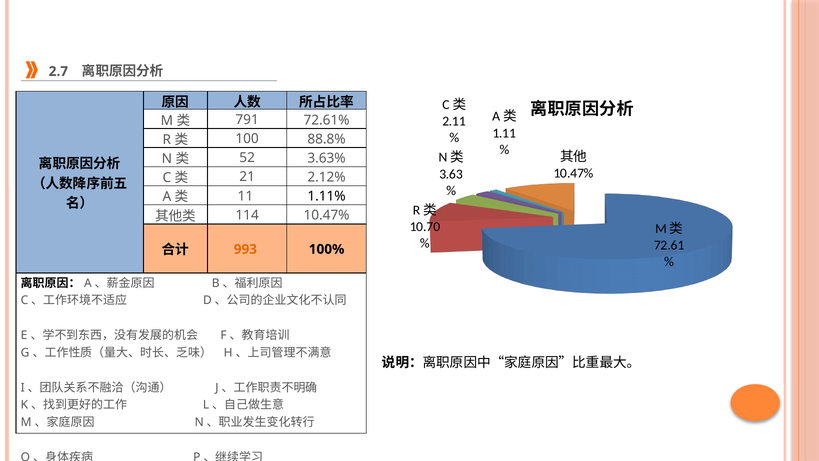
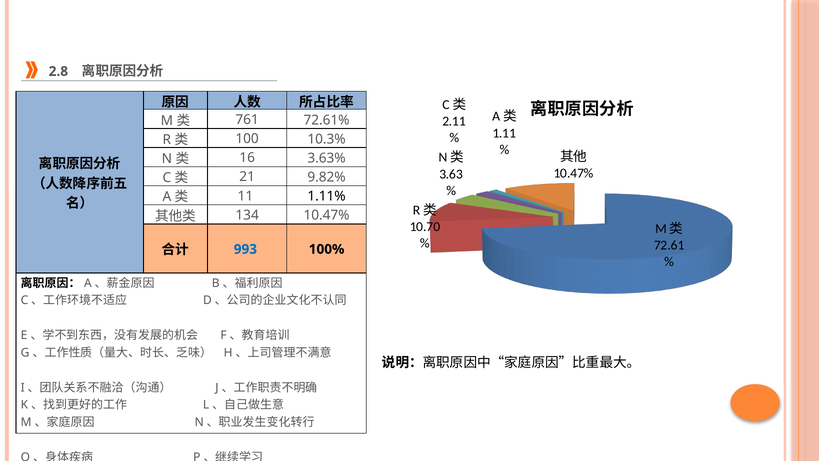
2.7: 2.7 -> 2.8
791: 791 -> 761
88.8%: 88.8% -> 10.3%
52: 52 -> 16
2.12%: 2.12% -> 9.82%
114: 114 -> 134
993 colour: orange -> blue
